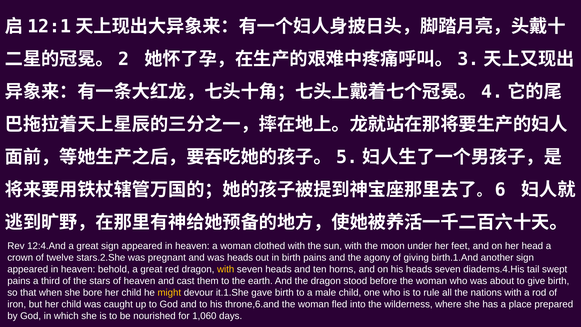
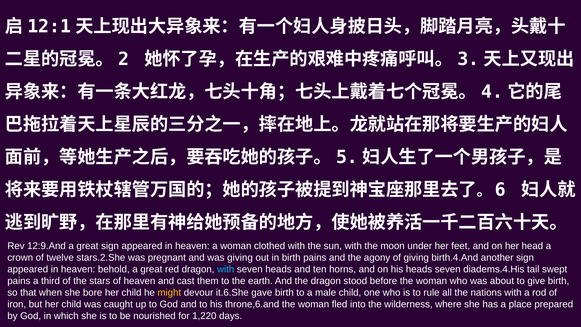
12:4.And: 12:4.And -> 12:9.And
was heads: heads -> giving
birth.1.And: birth.1.And -> birth.4.And
with at (226, 269) colour: yellow -> light blue
it.1.She: it.1.She -> it.6.She
1,060: 1,060 -> 1,220
